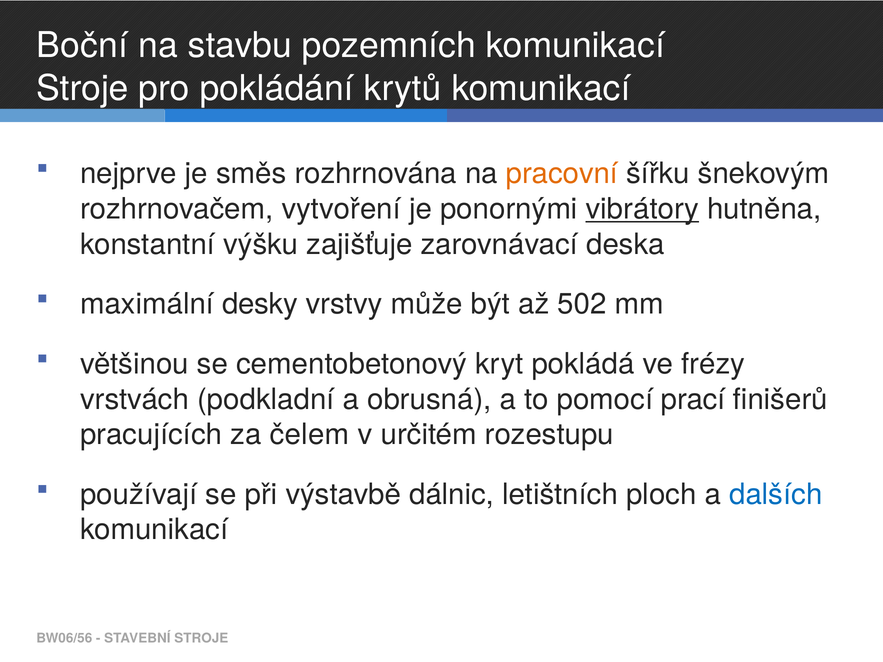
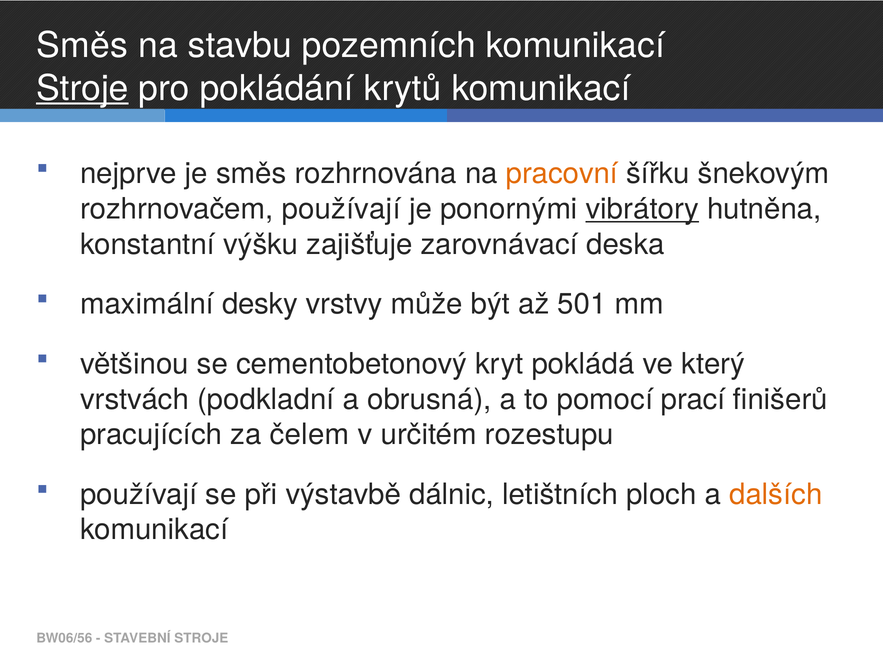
Boční at (82, 46): Boční -> Směs
Stroje at (82, 88) underline: none -> present
rozhrnovačem vytvoření: vytvoření -> používají
502: 502 -> 501
frézy: frézy -> který
dalších colour: blue -> orange
